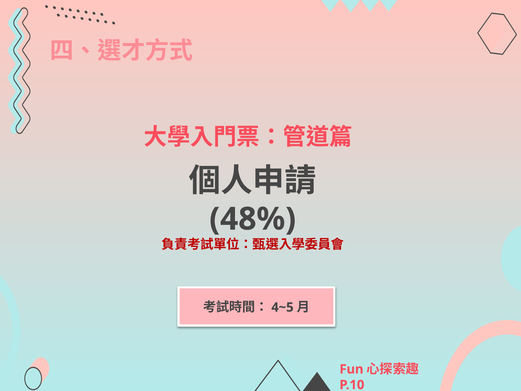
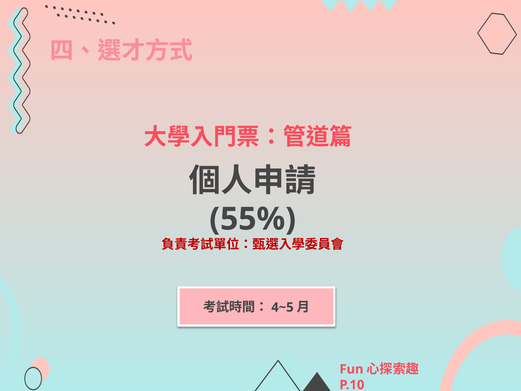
48%: 48% -> 55%
